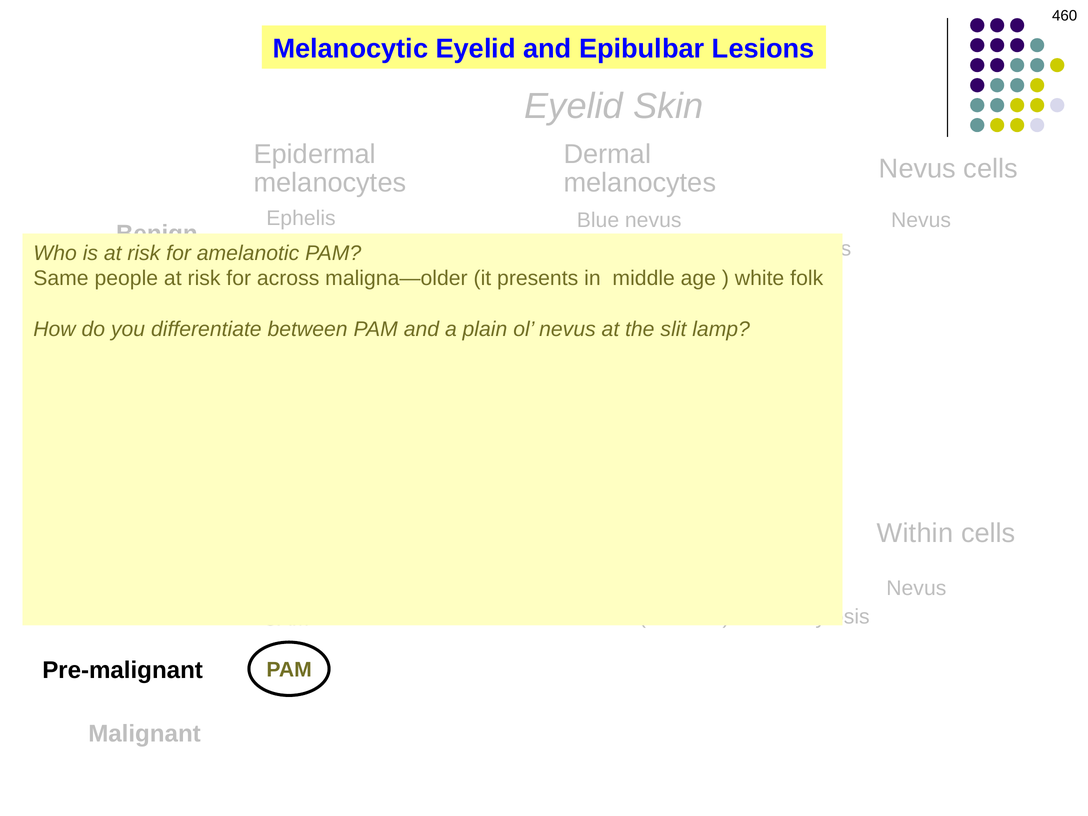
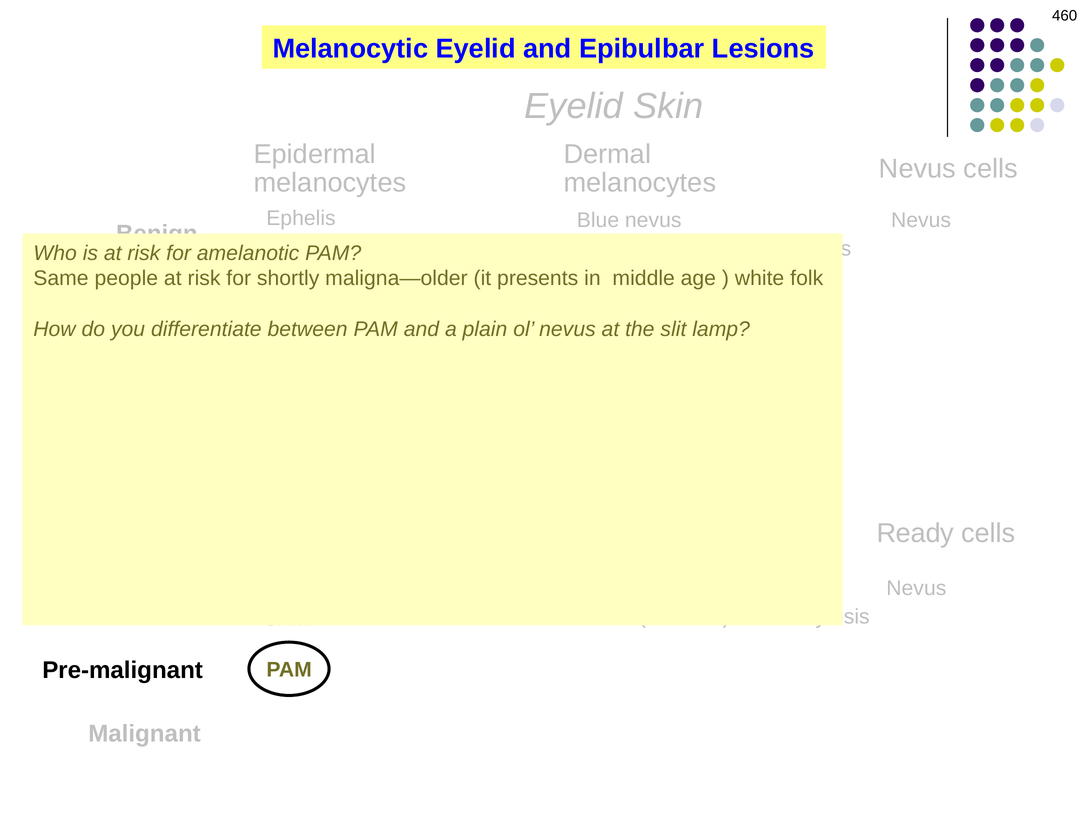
for across: across -> shortly
Within: Within -> Ready
